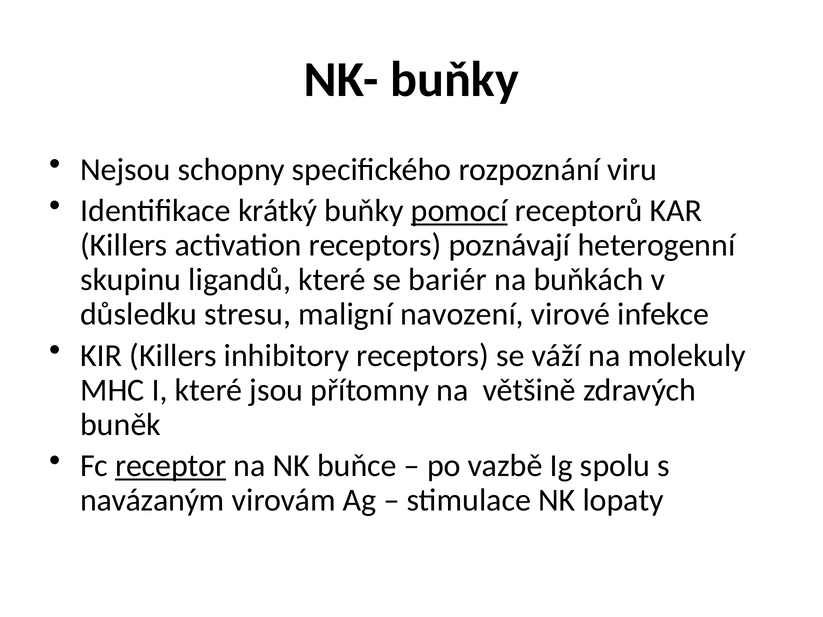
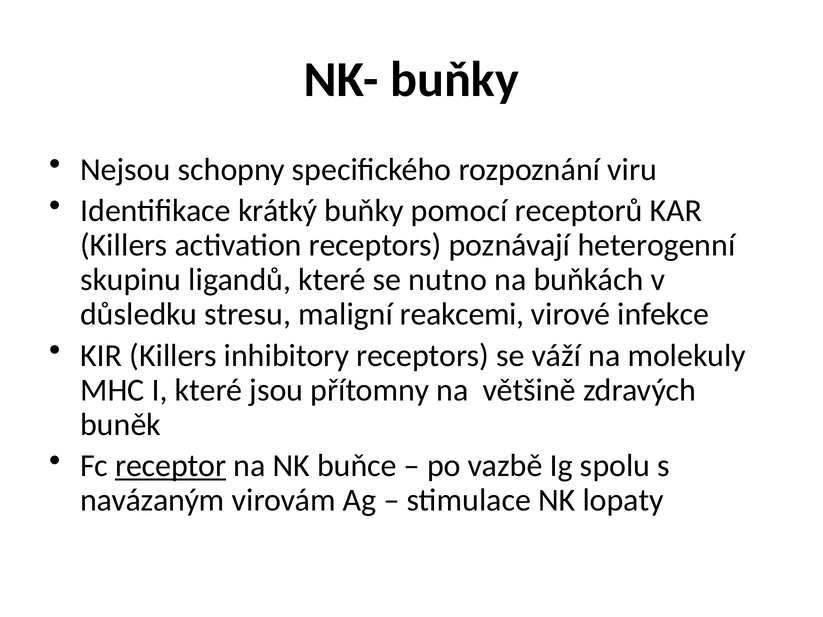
pomocí underline: present -> none
bariér: bariér -> nutno
navození: navození -> reakcemi
